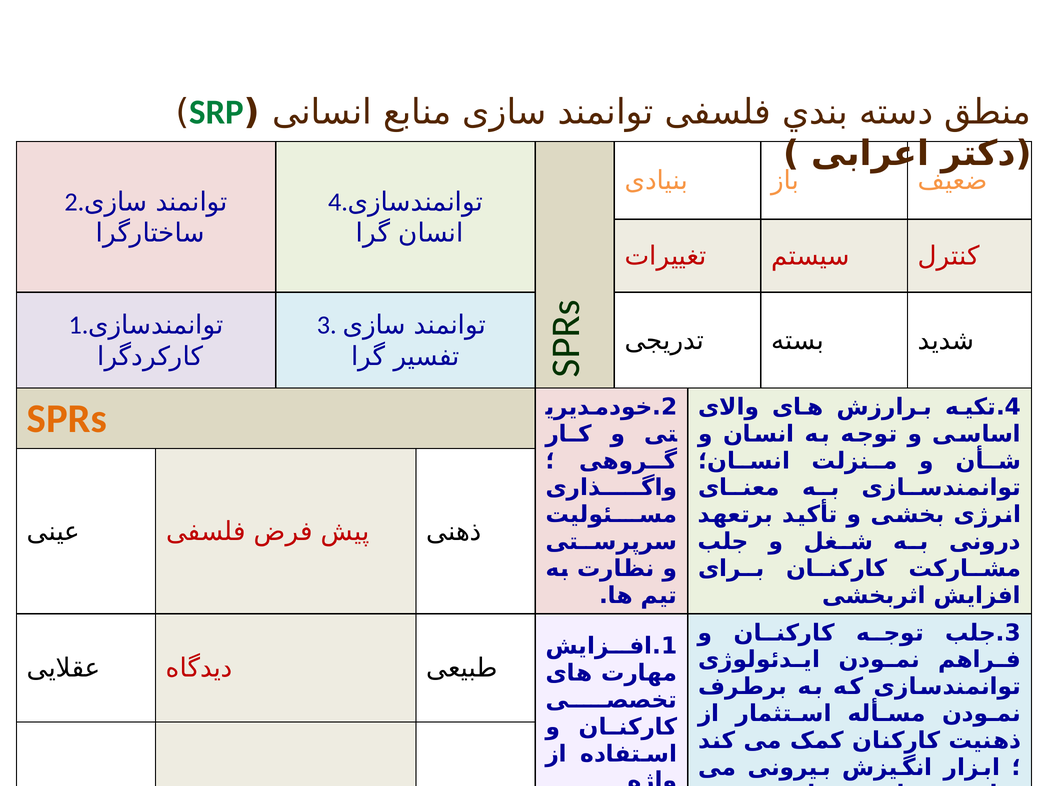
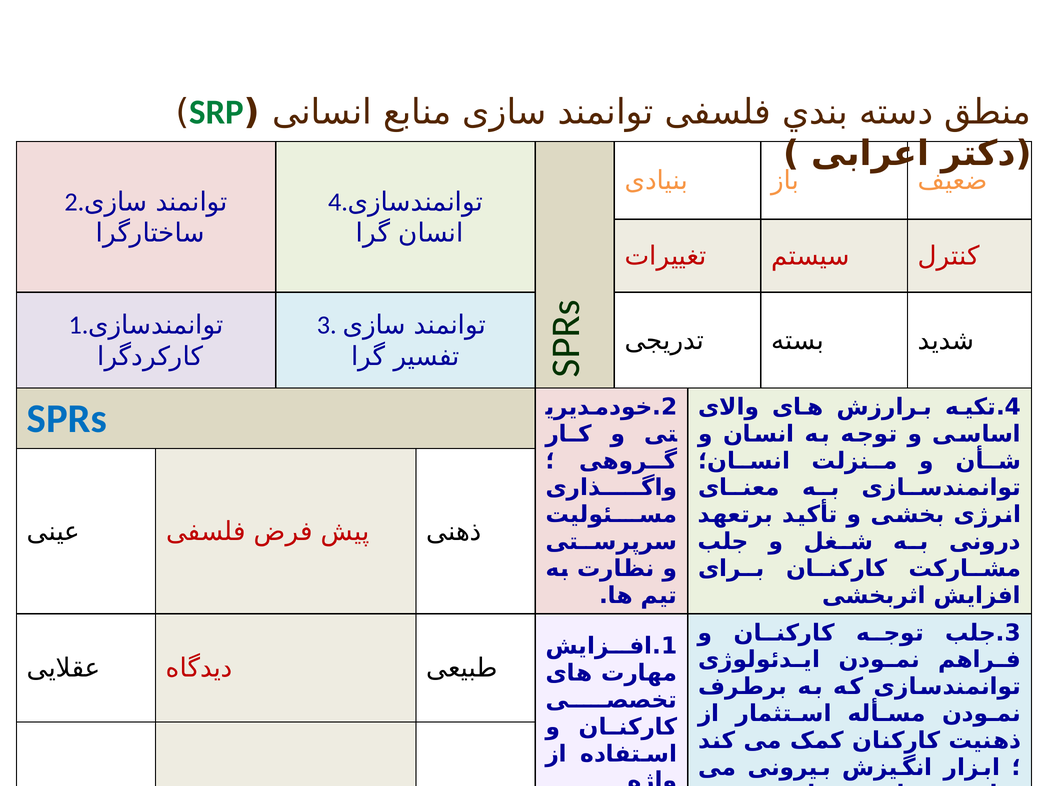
SPRs colour: orange -> blue
